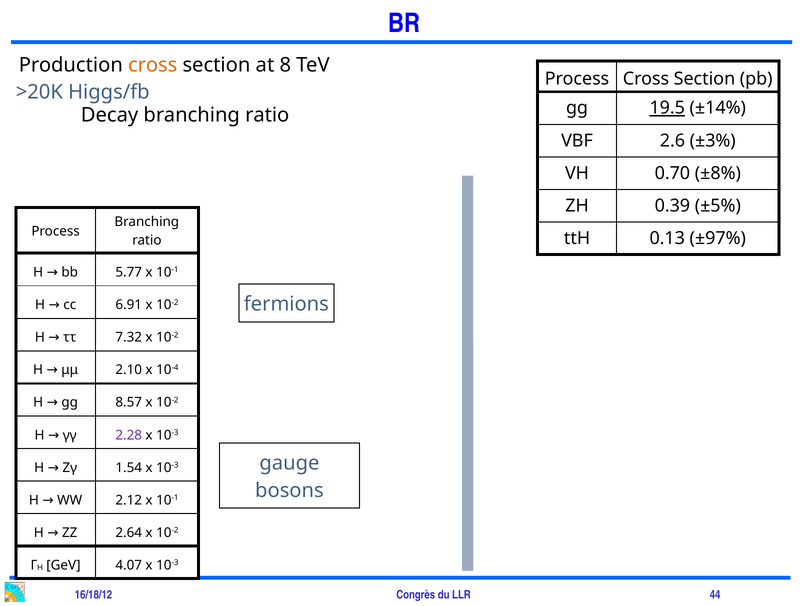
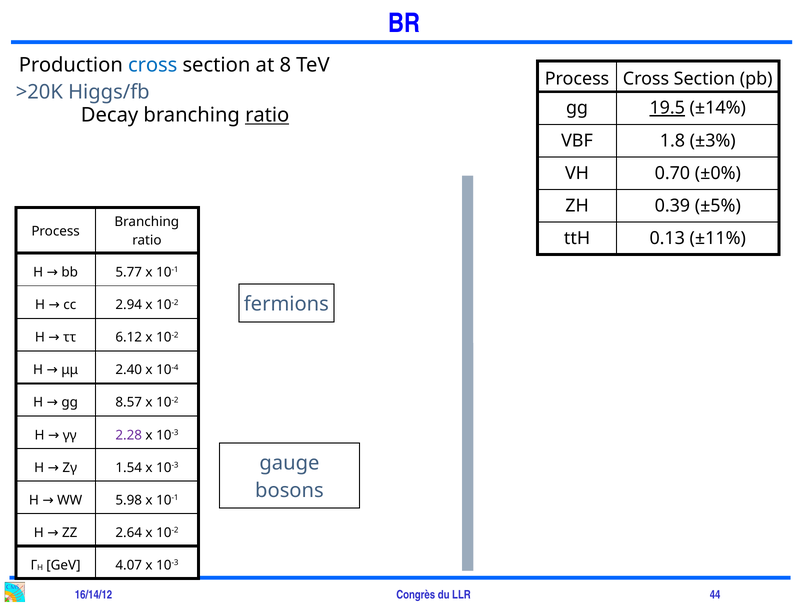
cross at (153, 65) colour: orange -> blue
ratio at (267, 115) underline: none -> present
2.6: 2.6 -> 1.8
±8%: ±8% -> ±0%
±97%: ±97% -> ±11%
6.91: 6.91 -> 2.94
7.32: 7.32 -> 6.12
2.10: 2.10 -> 2.40
2.12: 2.12 -> 5.98
16/18/12: 16/18/12 -> 16/14/12
